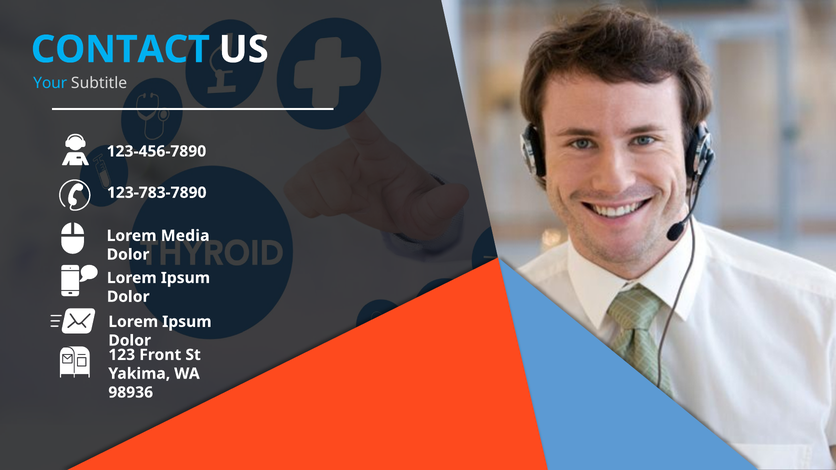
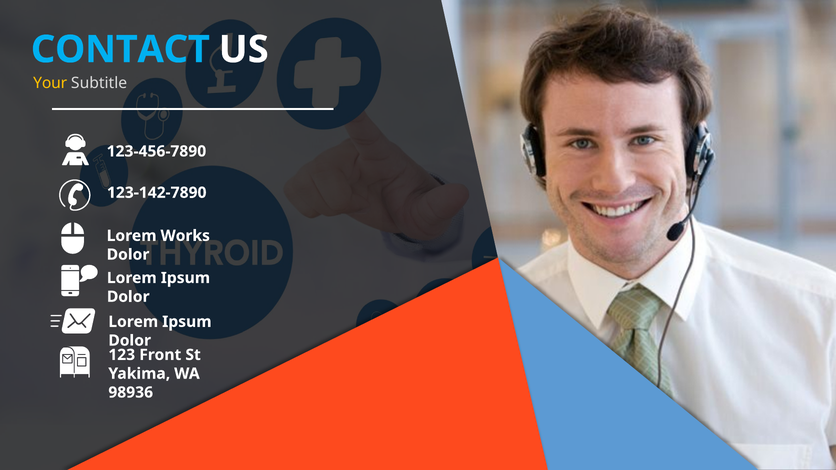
Your colour: light blue -> yellow
123-783-7890: 123-783-7890 -> 123-142-7890
Media: Media -> Works
